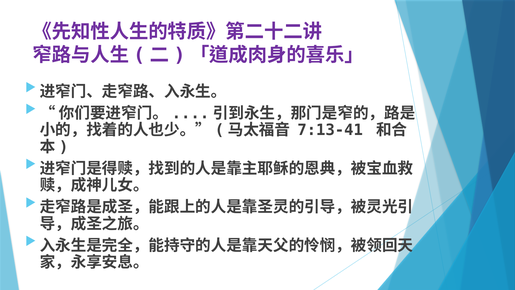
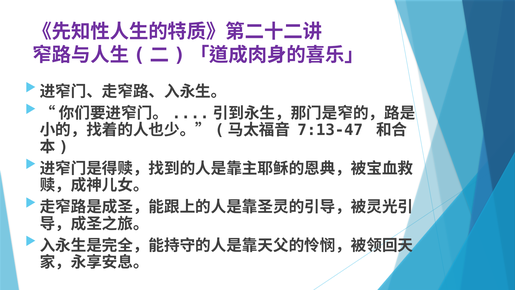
7:13-41: 7:13-41 -> 7:13-47
